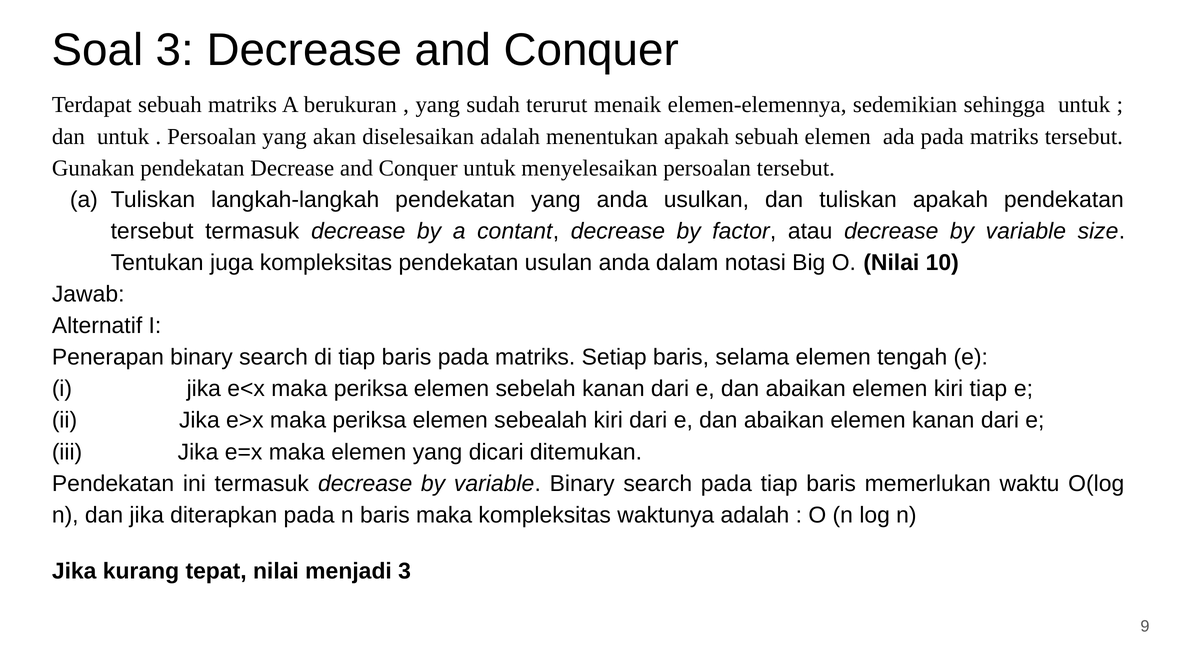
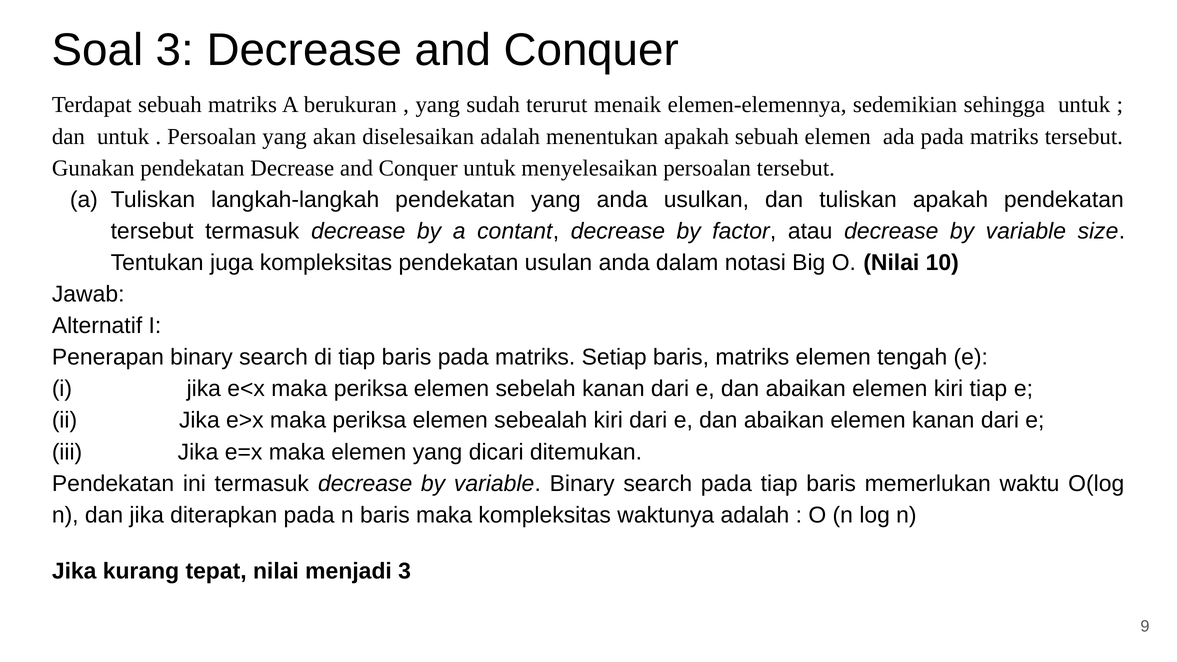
baris selama: selama -> matriks
